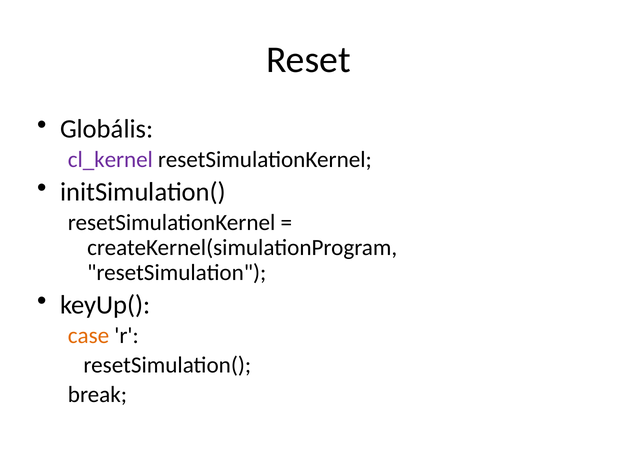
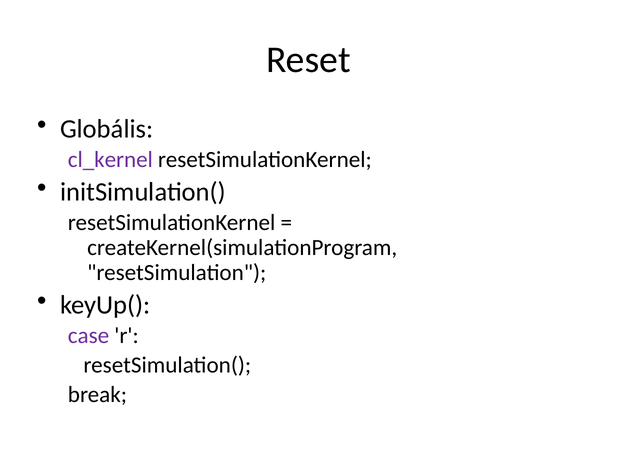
case colour: orange -> purple
